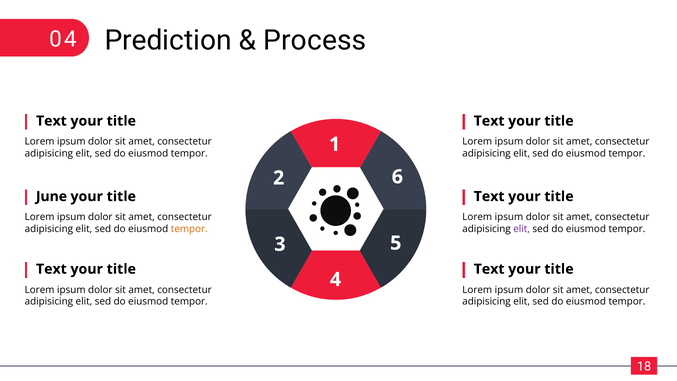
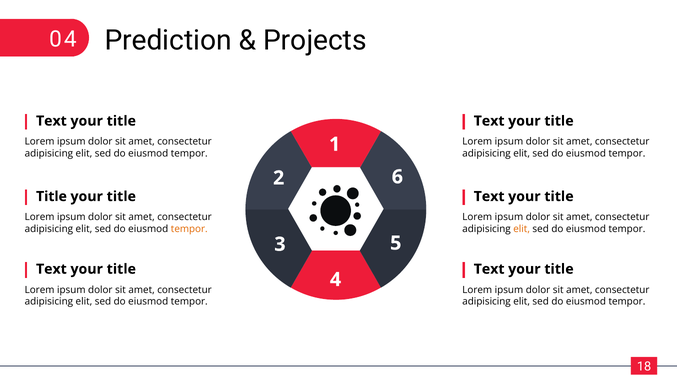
Process: Process -> Projects
June at (51, 196): June -> Title
elit at (522, 229) colour: purple -> orange
